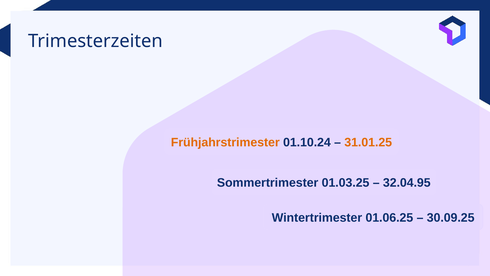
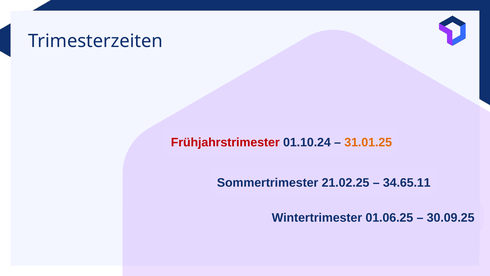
Frühjahrstrimester colour: orange -> red
01.03.25: 01.03.25 -> 21.02.25
32.04.95: 32.04.95 -> 34.65.11
